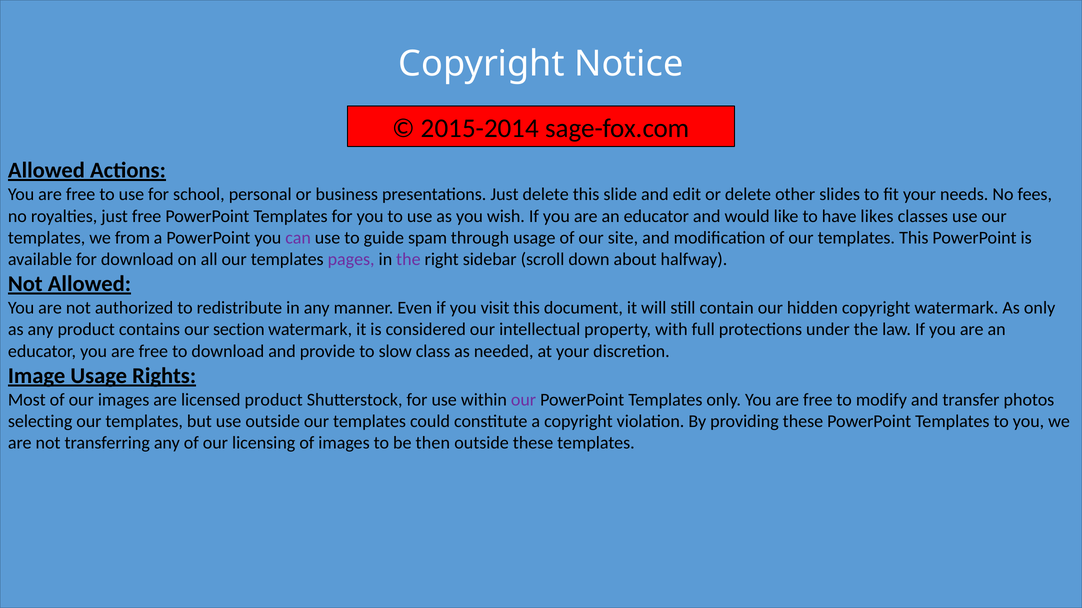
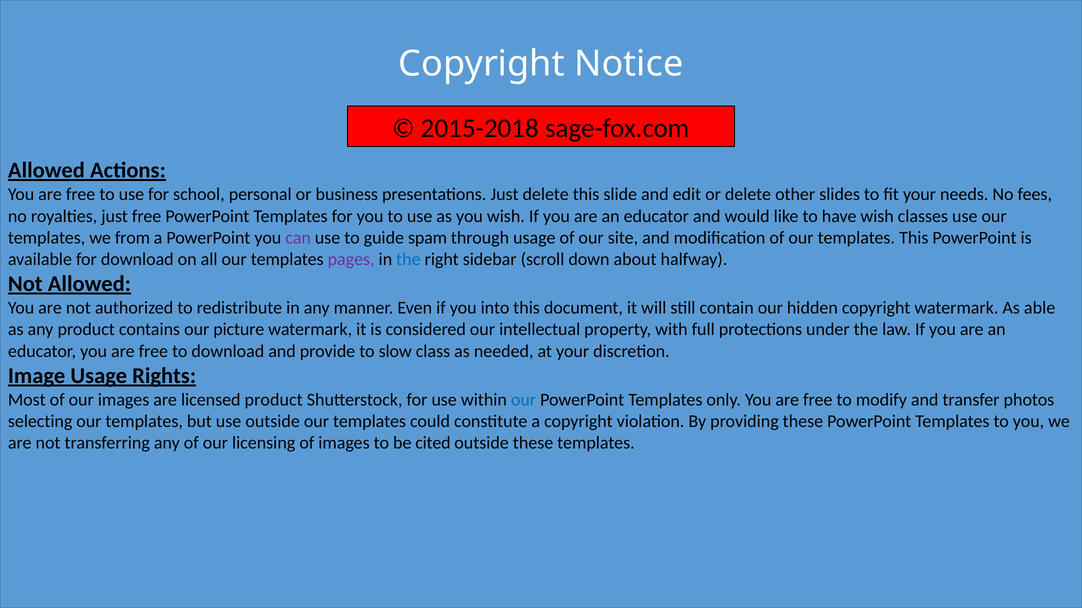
2015-2014: 2015-2014 -> 2015-2018
have likes: likes -> wish
the at (408, 260) colour: purple -> blue
visit: visit -> into
As only: only -> able
section: section -> picture
our at (524, 400) colour: purple -> blue
then: then -> cited
